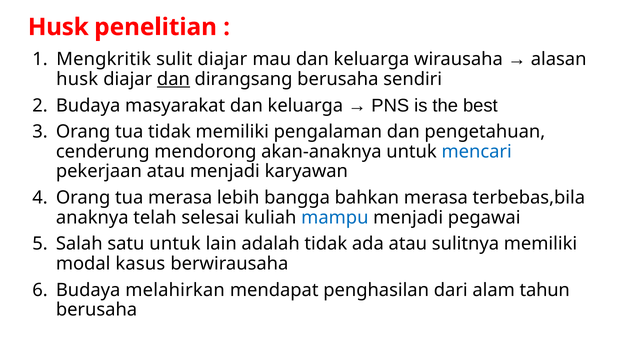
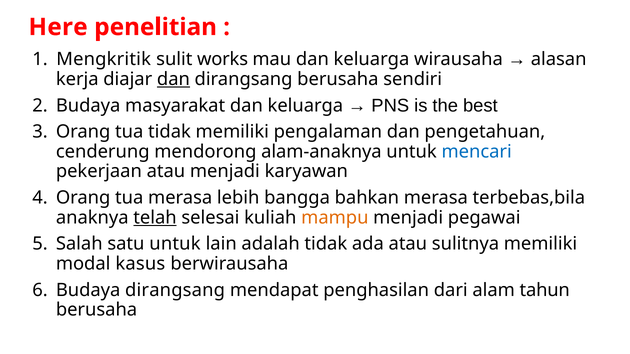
Husk at (58, 27): Husk -> Here
sulit diajar: diajar -> works
husk at (77, 79): husk -> kerja
akan-anaknya: akan-anaknya -> alam-anaknya
telah underline: none -> present
mampu colour: blue -> orange
Budaya melahirkan: melahirkan -> dirangsang
